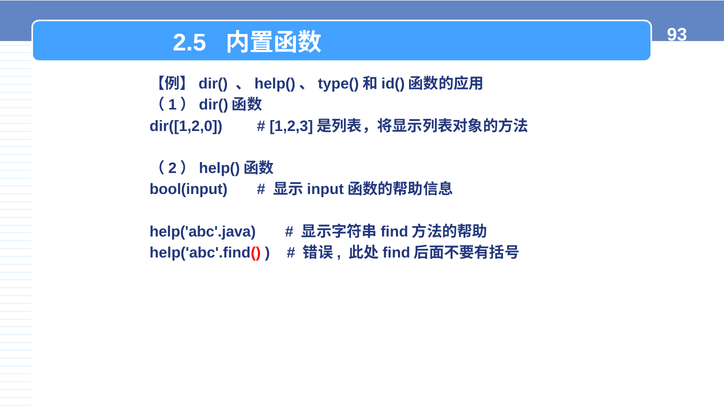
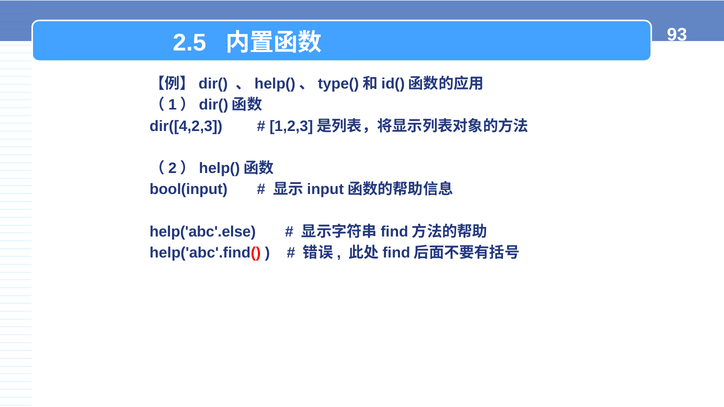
dir([1,2,0: dir([1,2,0 -> dir([4,2,3
help('abc'.java: help('abc'.java -> help('abc'.else
